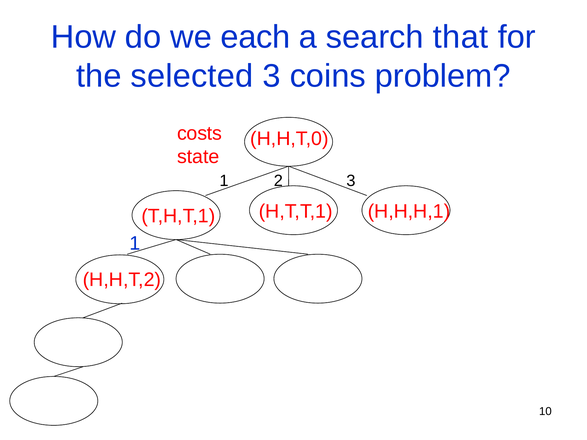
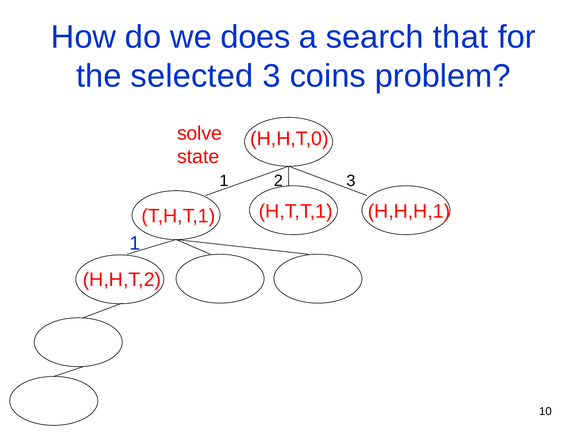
each: each -> does
costs: costs -> solve
